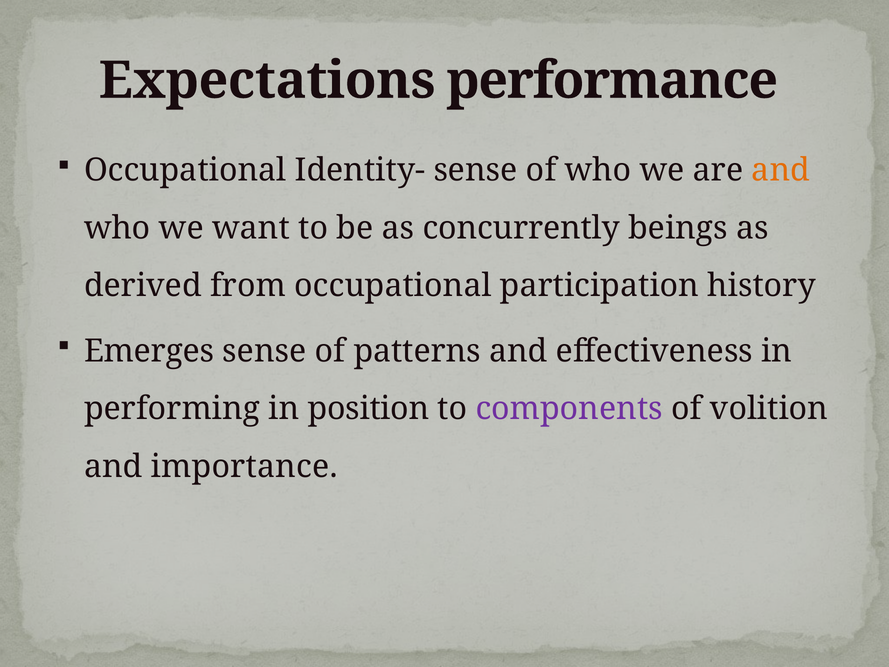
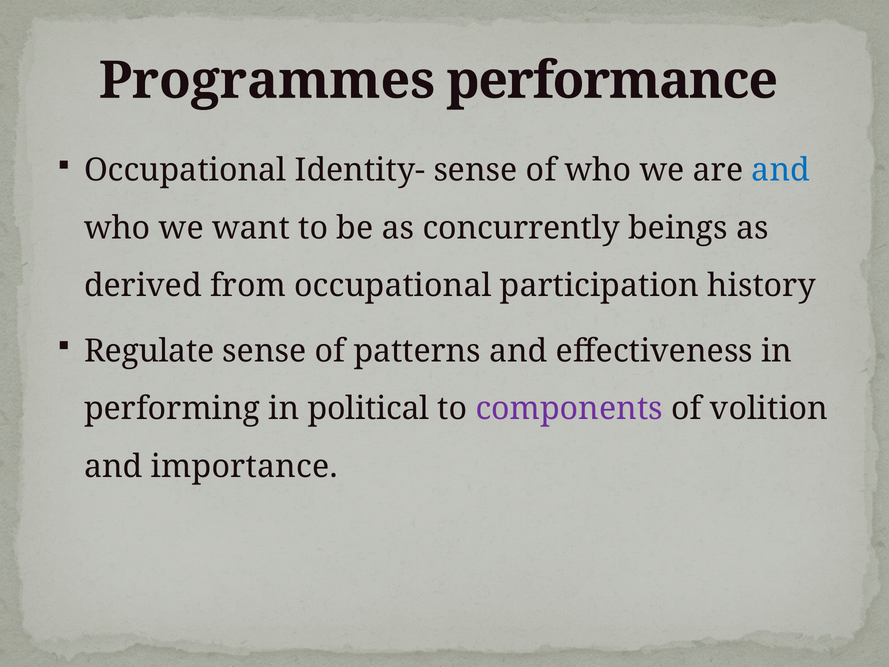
Expectations: Expectations -> Programmes
and at (781, 170) colour: orange -> blue
Emerges: Emerges -> Regulate
position: position -> political
